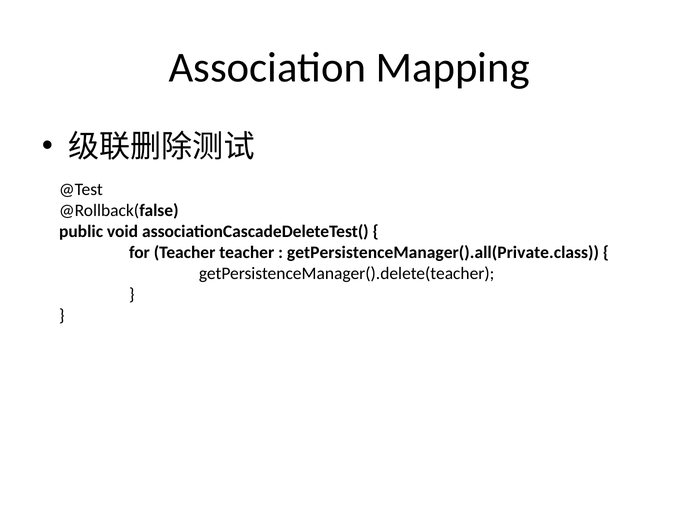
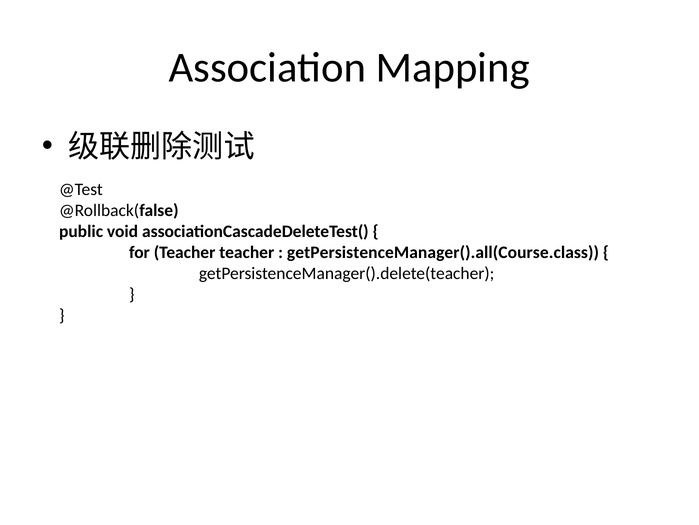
getPersistenceManager().all(Private.class: getPersistenceManager().all(Private.class -> getPersistenceManager().all(Course.class
